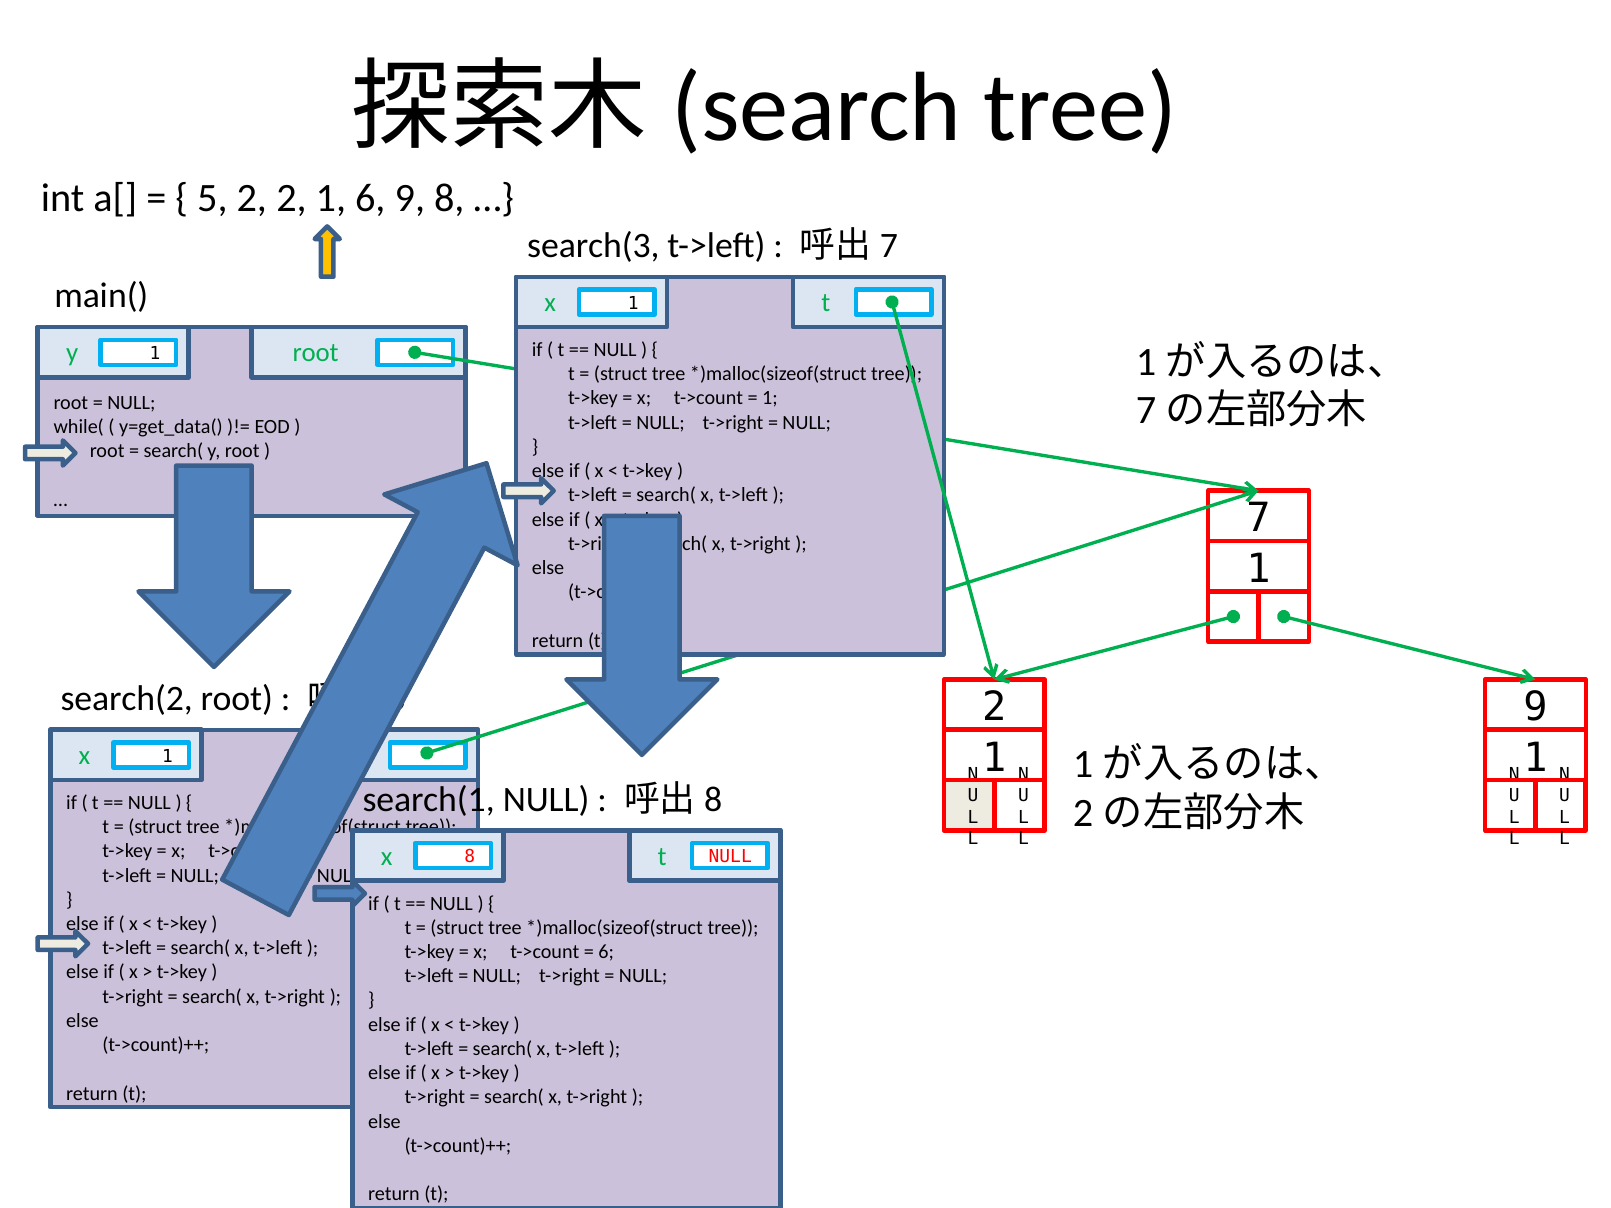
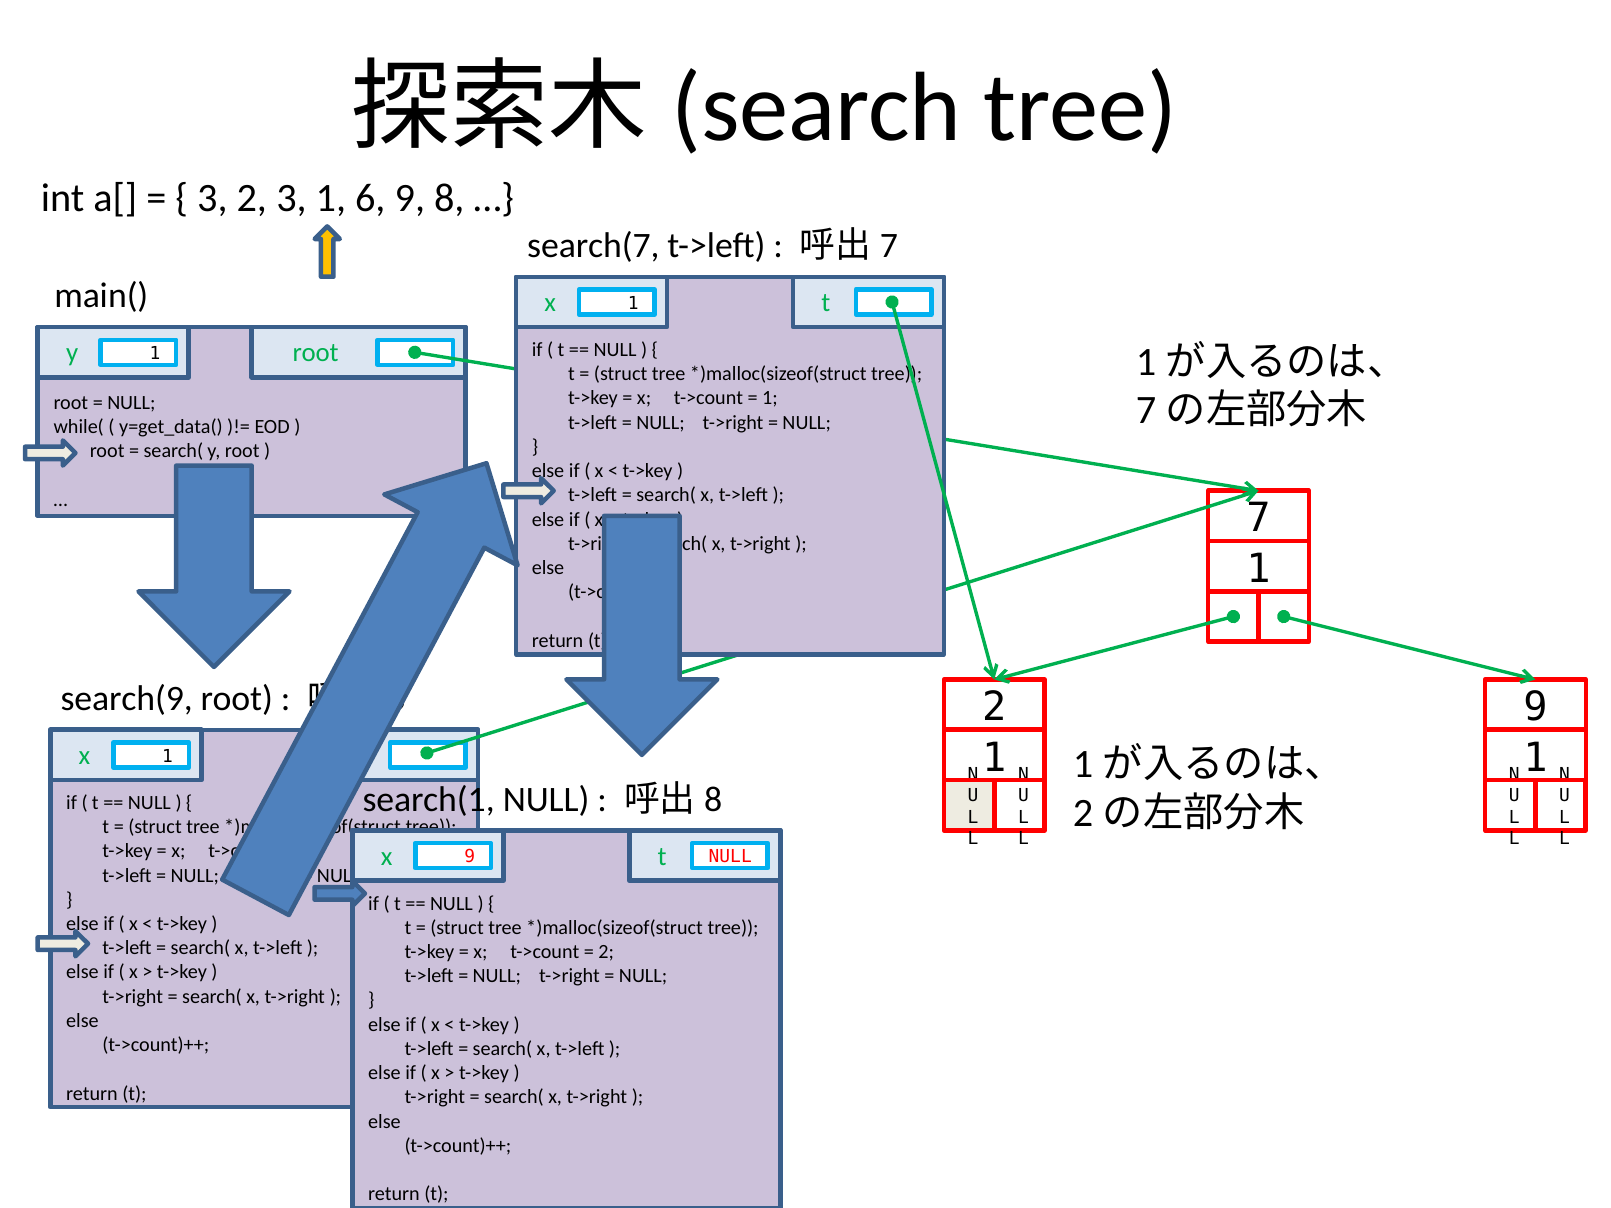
5 at (212, 198): 5 -> 3
2 2: 2 -> 3
search(3: search(3 -> search(7
search(2: search(2 -> search(9
x 8: 8 -> 9
6 at (606, 952): 6 -> 2
